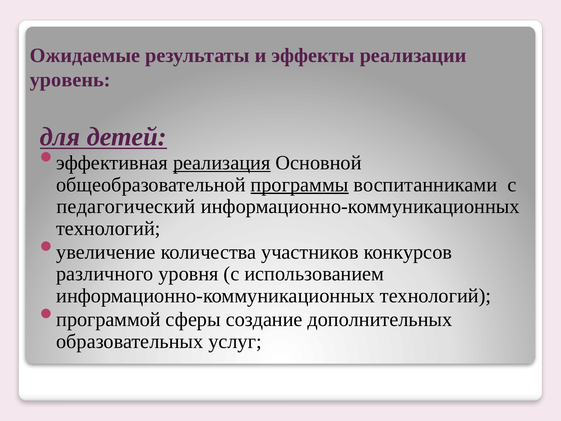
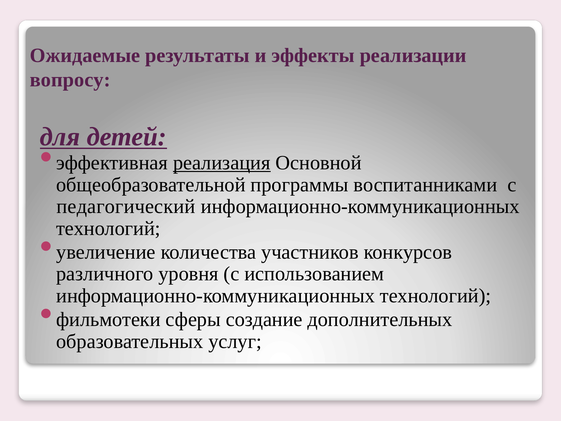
уровень: уровень -> вопросу
программы underline: present -> none
программой: программой -> фильмотеки
